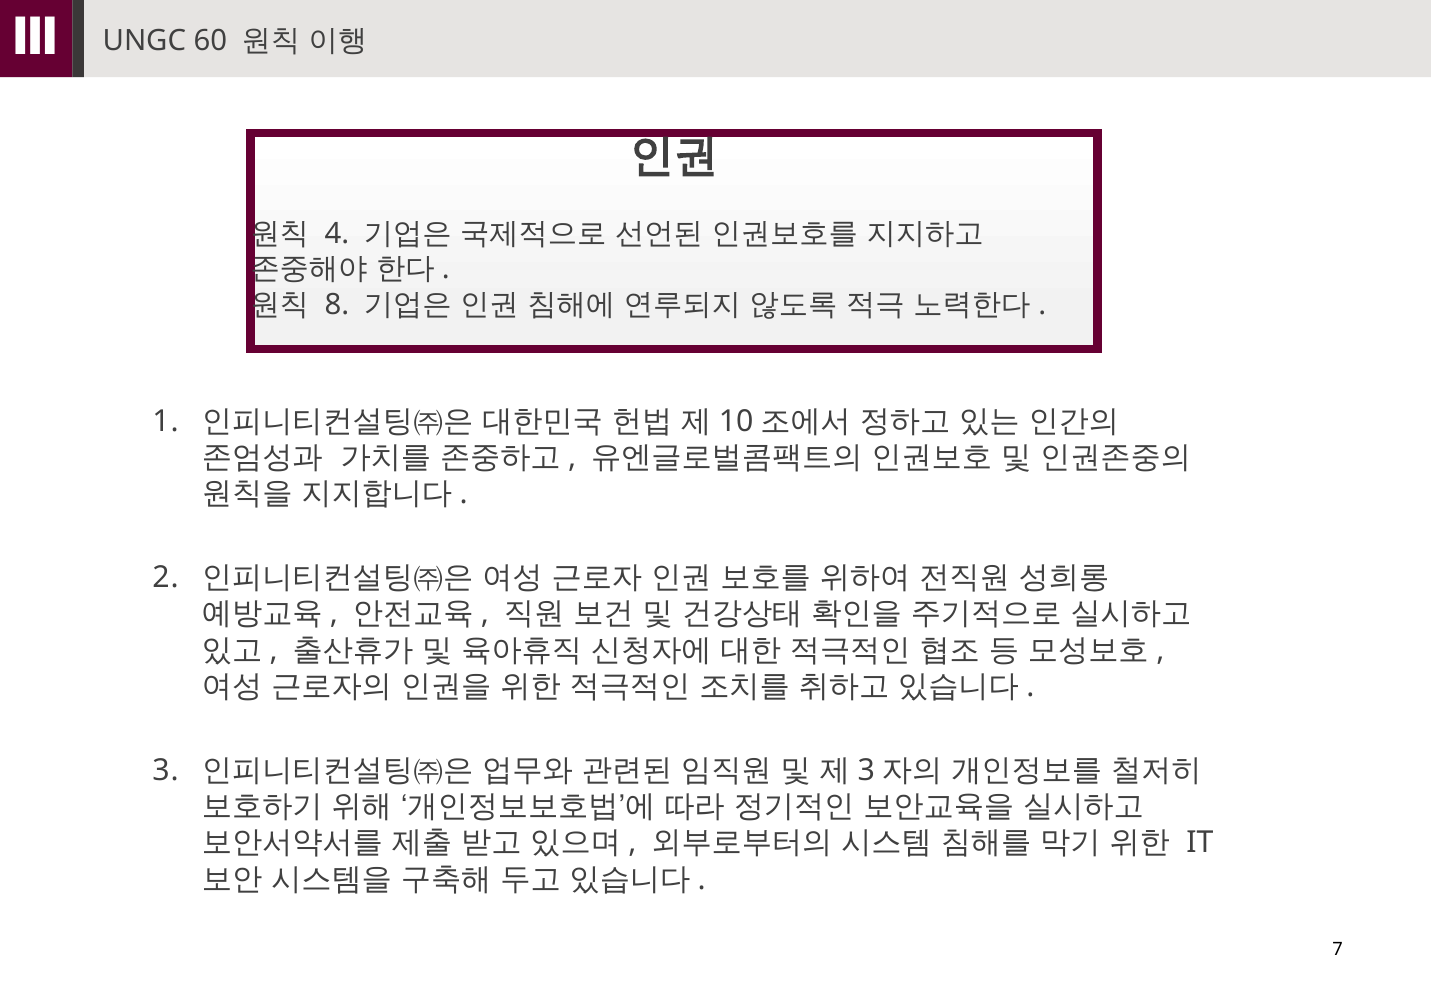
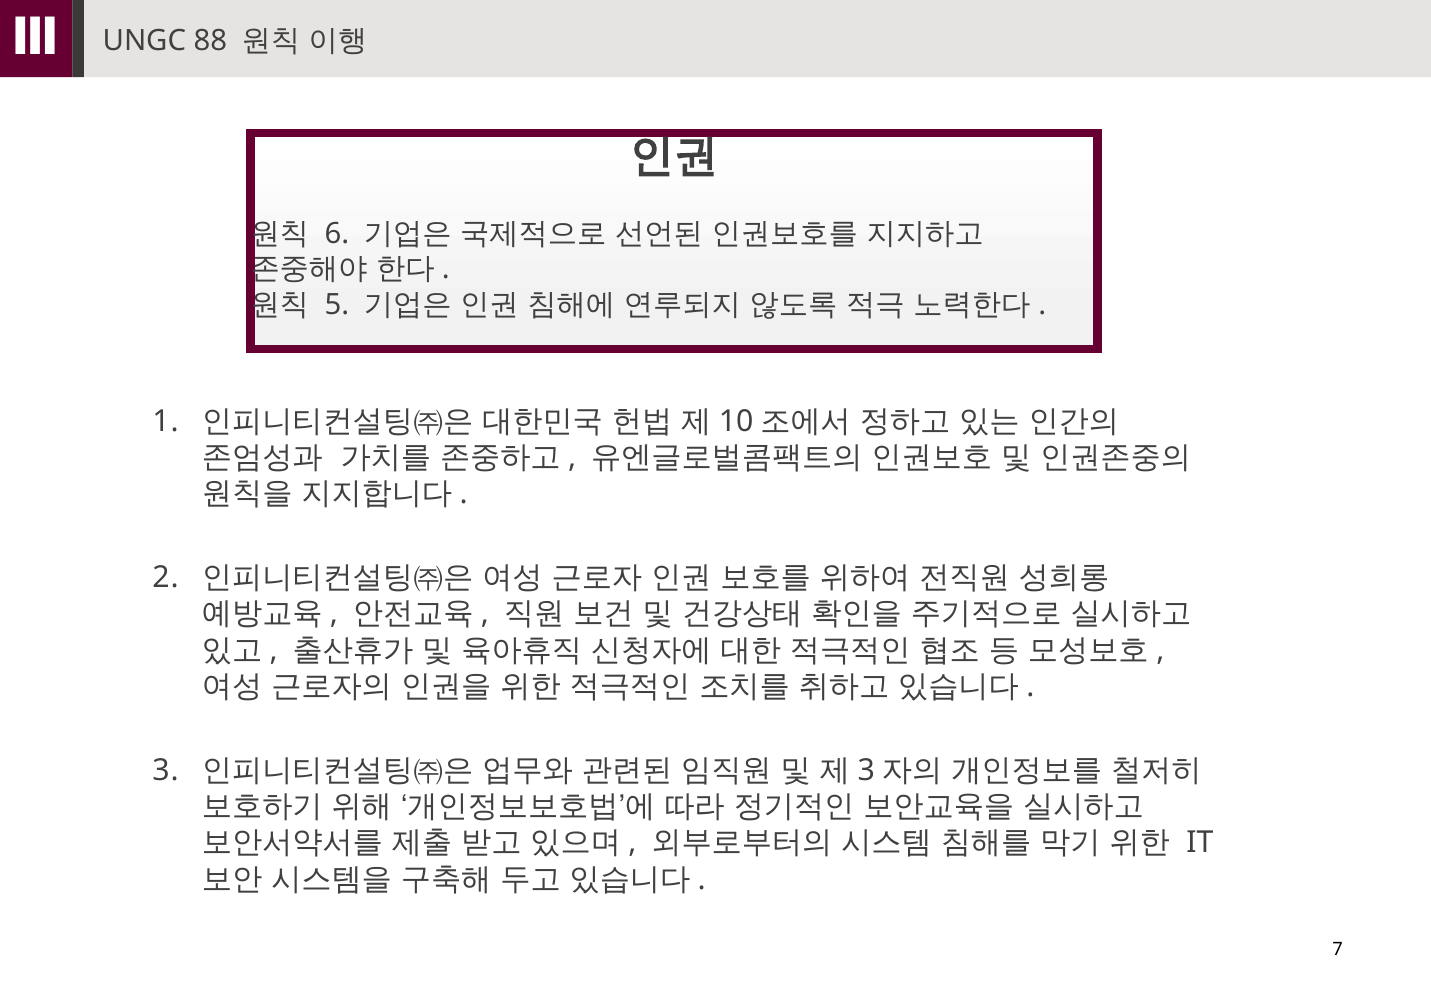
60: 60 -> 88
4: 4 -> 6
8: 8 -> 5
